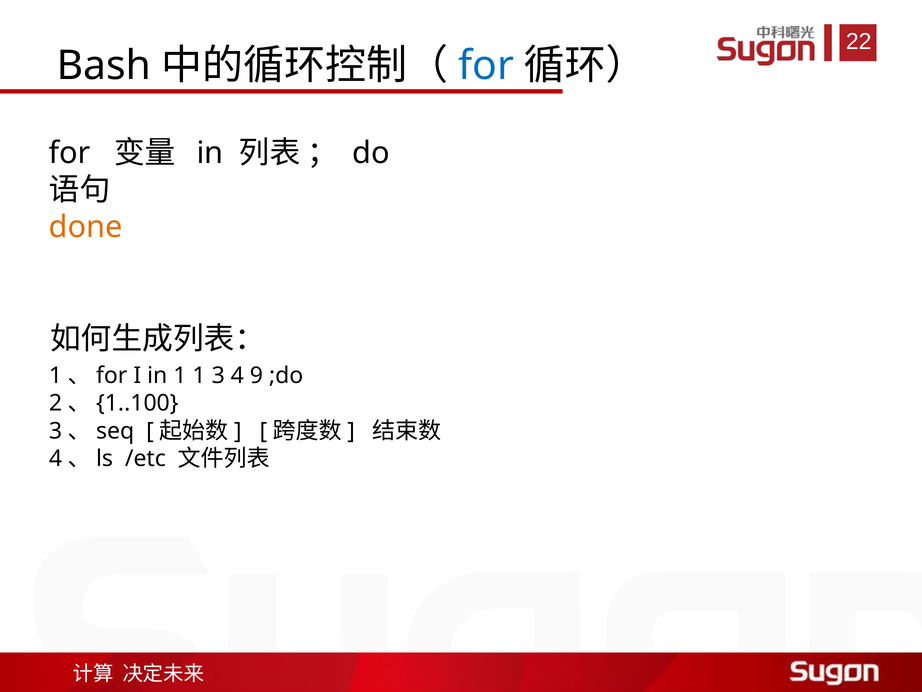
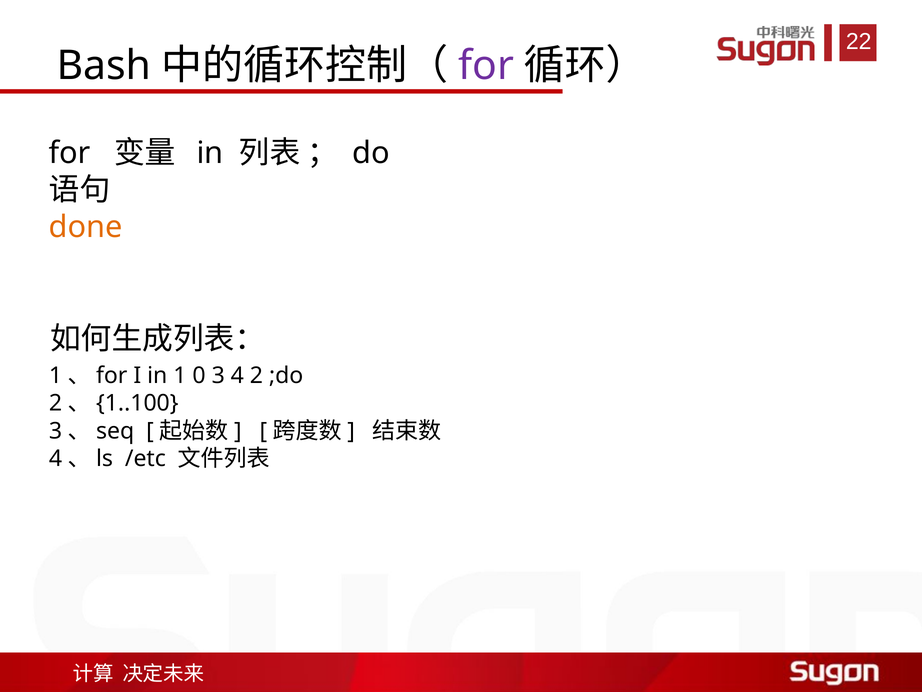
for at (486, 66) colour: blue -> purple
1 1: 1 -> 0
9: 9 -> 2
